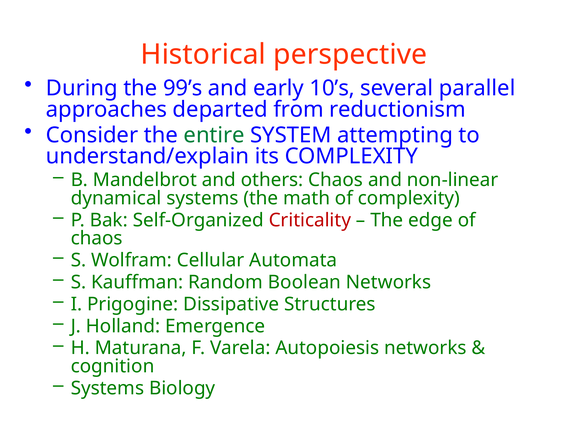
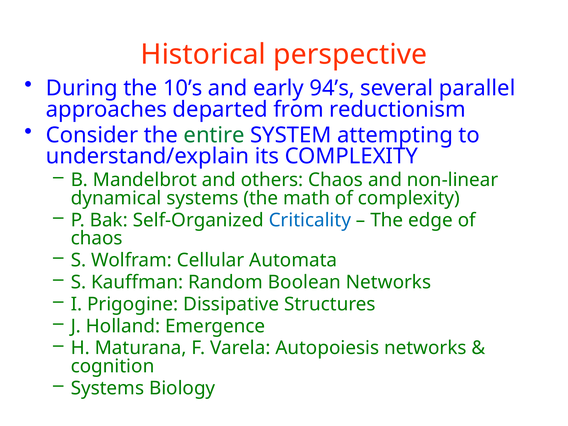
99’s: 99’s -> 10’s
10’s: 10’s -> 94’s
Criticality colour: red -> blue
